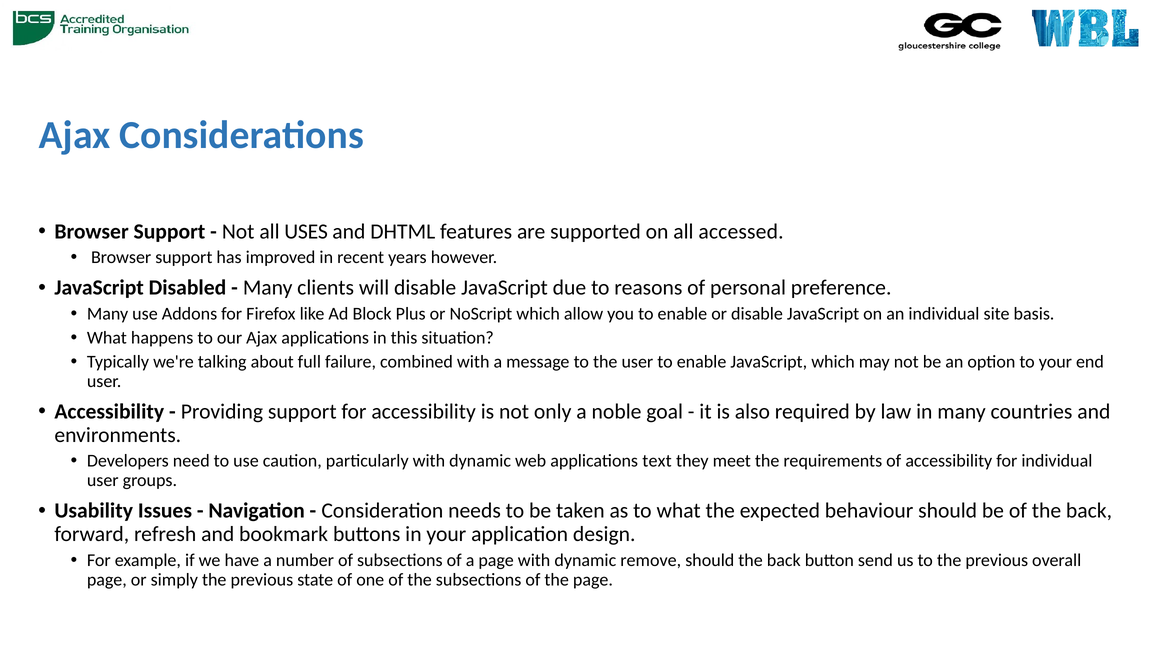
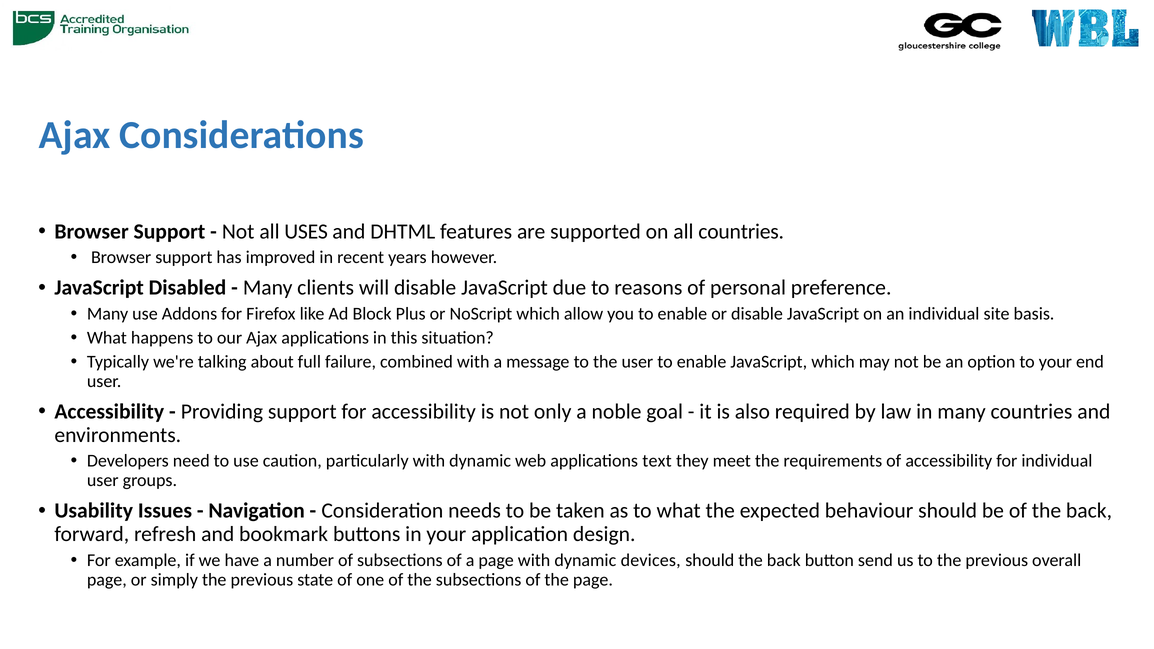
all accessed: accessed -> countries
remove: remove -> devices
